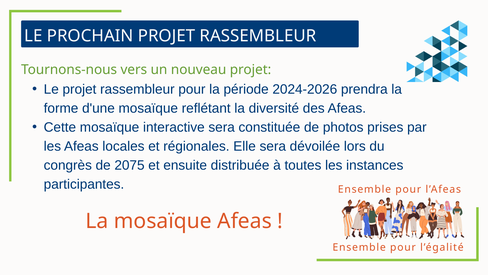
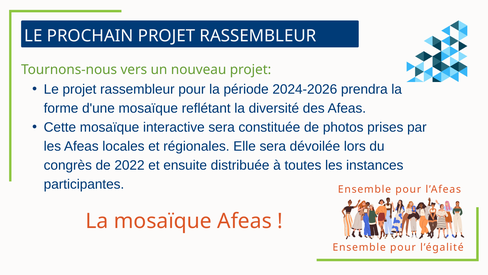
2075: 2075 -> 2022
